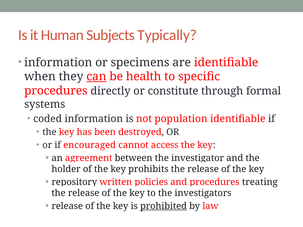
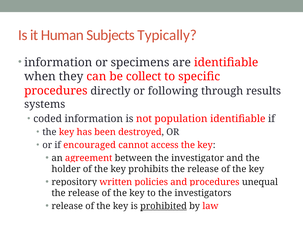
can underline: present -> none
health: health -> collect
constitute: constitute -> following
formal: formal -> results
treating: treating -> unequal
